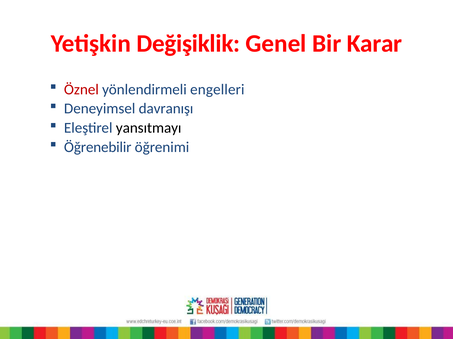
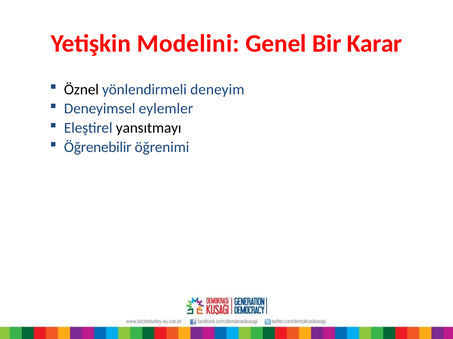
Değişiklik: Değişiklik -> Modelini
Öznel colour: red -> black
engelleri: engelleri -> deneyim
davranışı: davranışı -> eylemler
